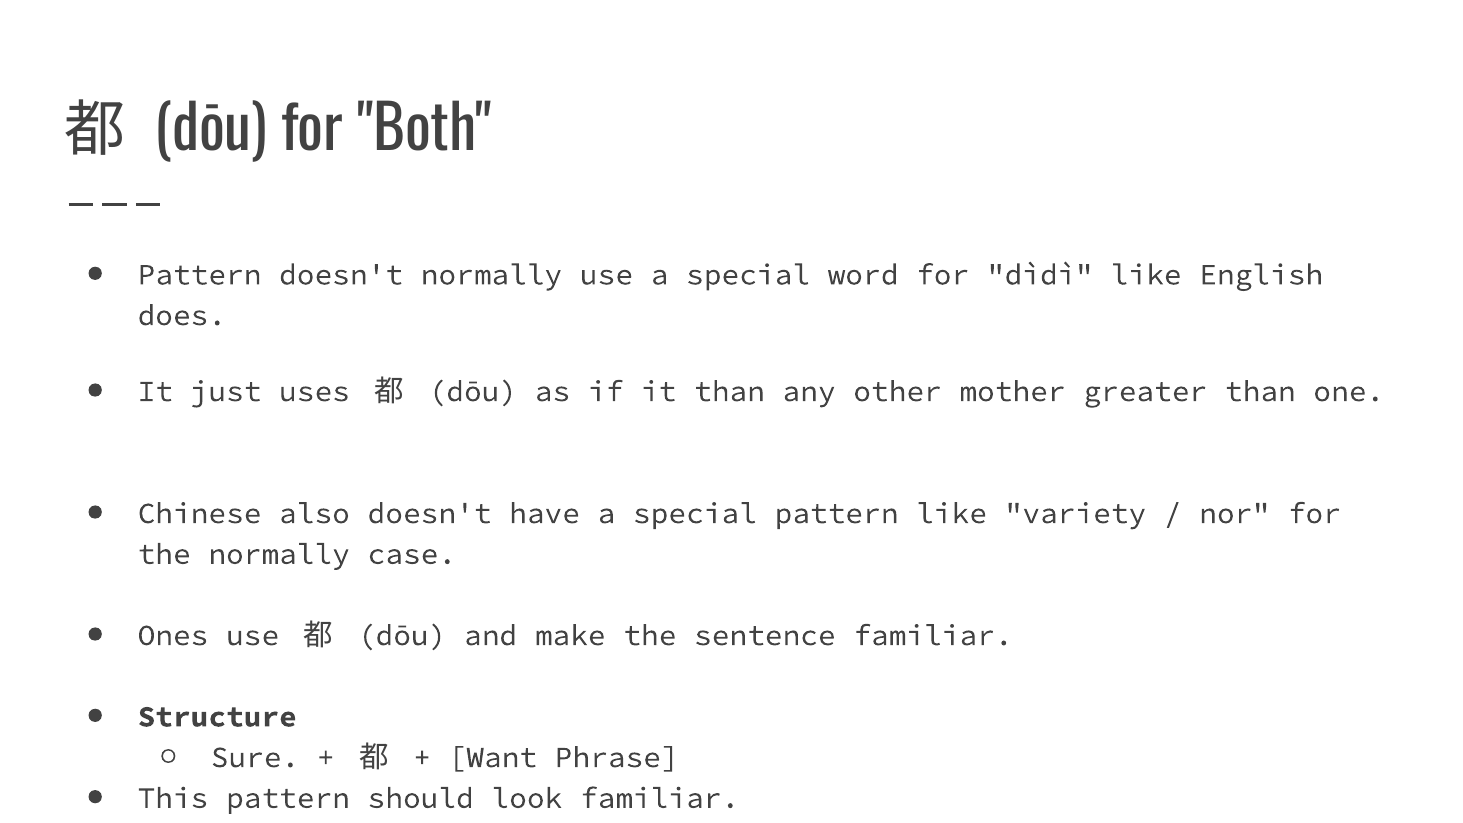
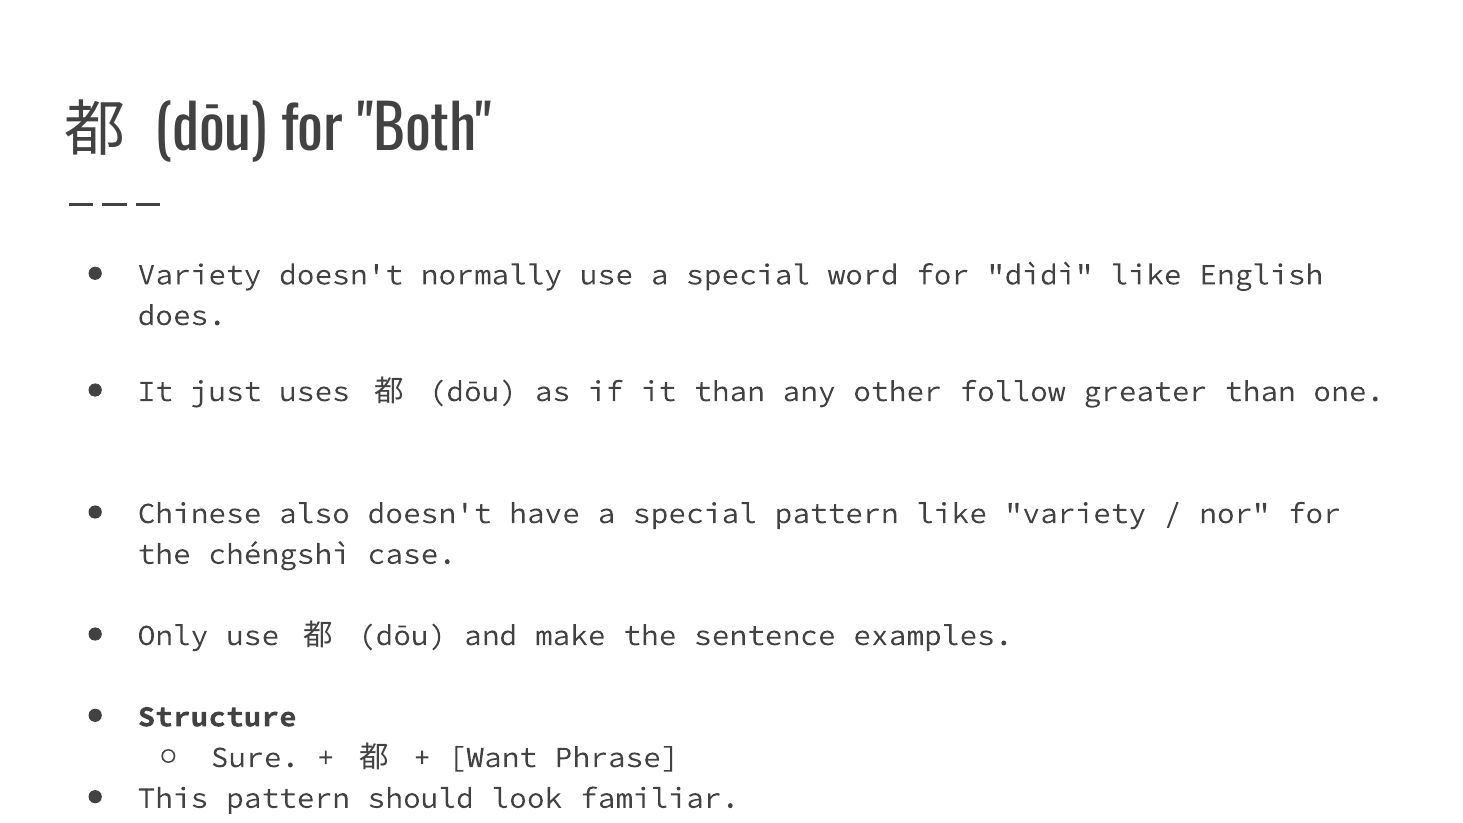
Pattern at (200, 275): Pattern -> Variety
mother: mother -> follow
the normally: normally -> chéngshì
Ones: Ones -> Only
sentence familiar: familiar -> examples
